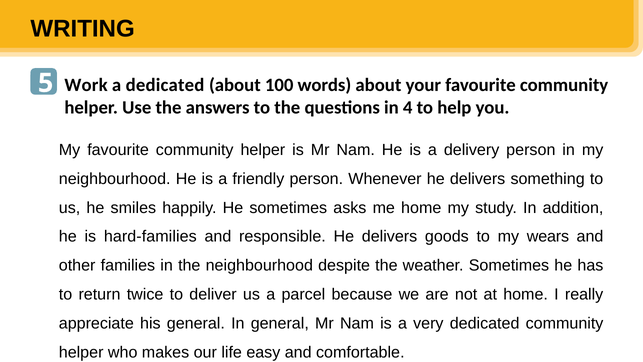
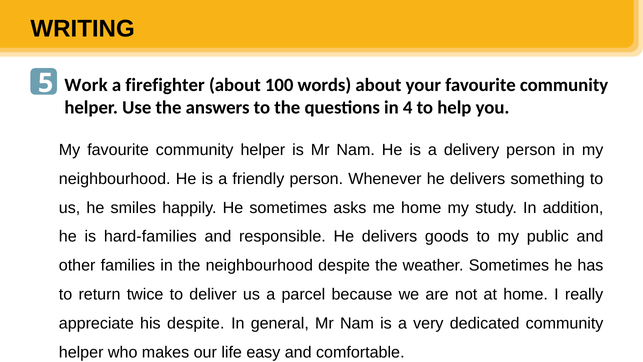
a dedicated: dedicated -> firefighter
wears: wears -> public
his general: general -> despite
